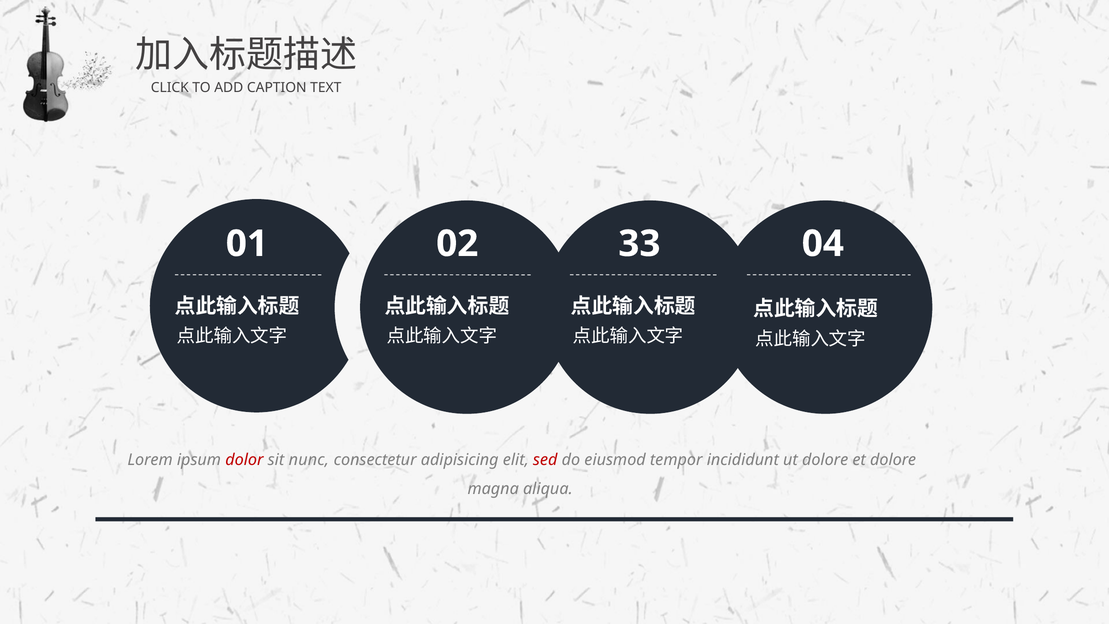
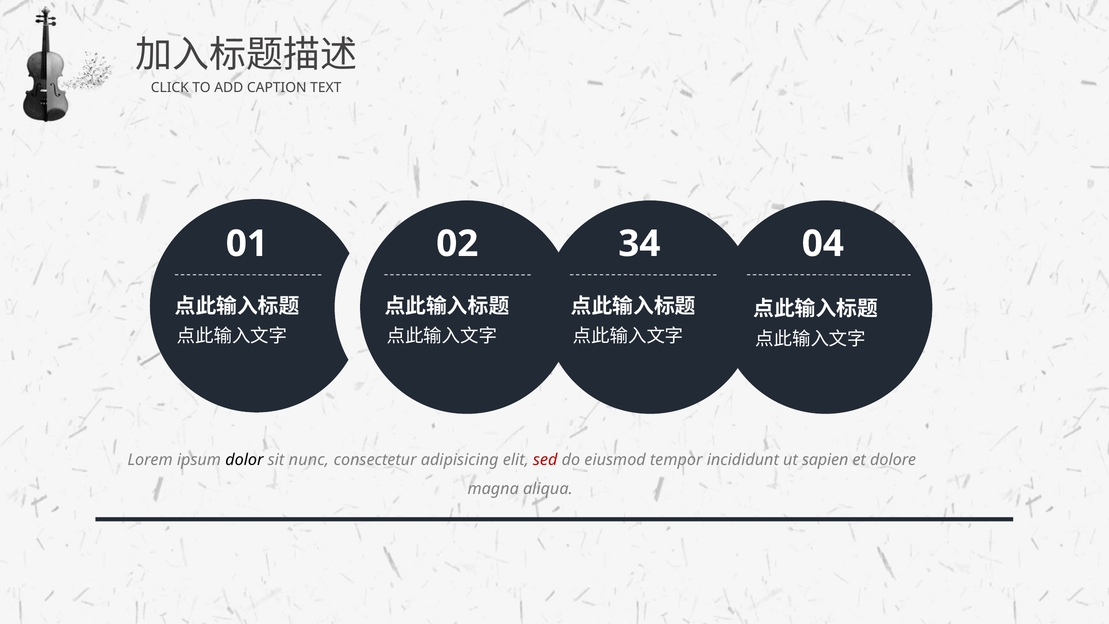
33: 33 -> 34
dolor colour: red -> black
ut dolore: dolore -> sapien
